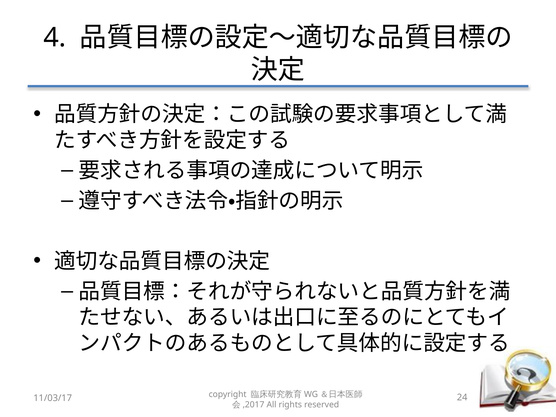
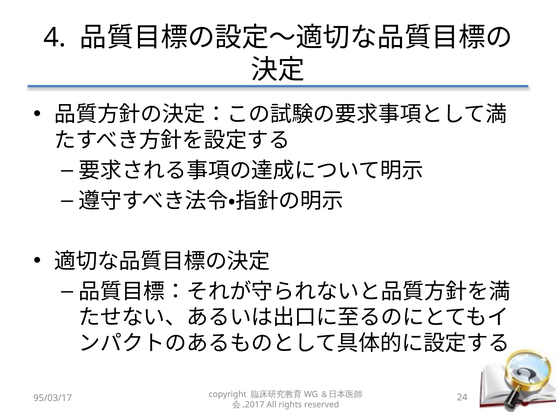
11/03/17: 11/03/17 -> 95/03/17
